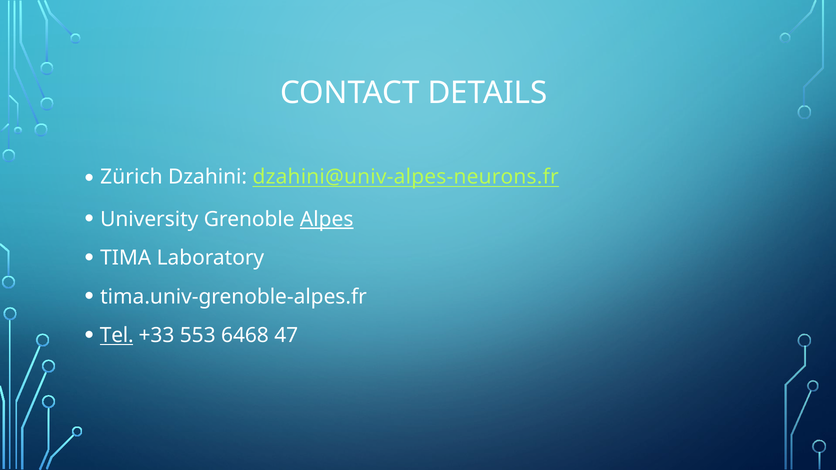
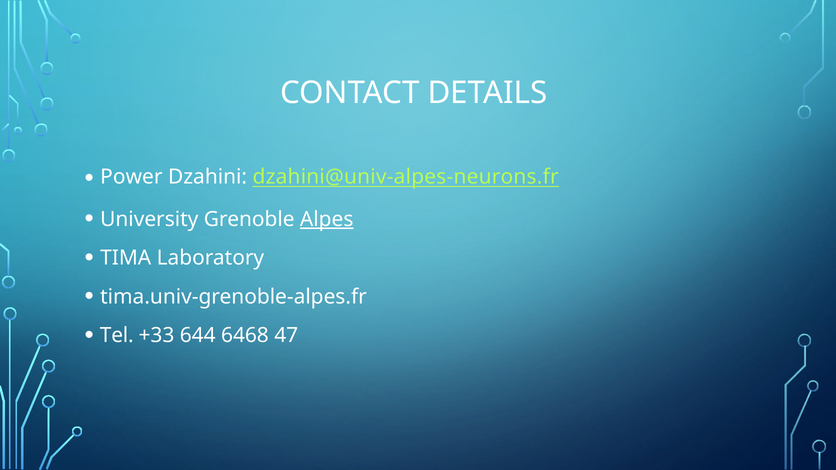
Zürich: Zürich -> Power
Tel underline: present -> none
553: 553 -> 644
